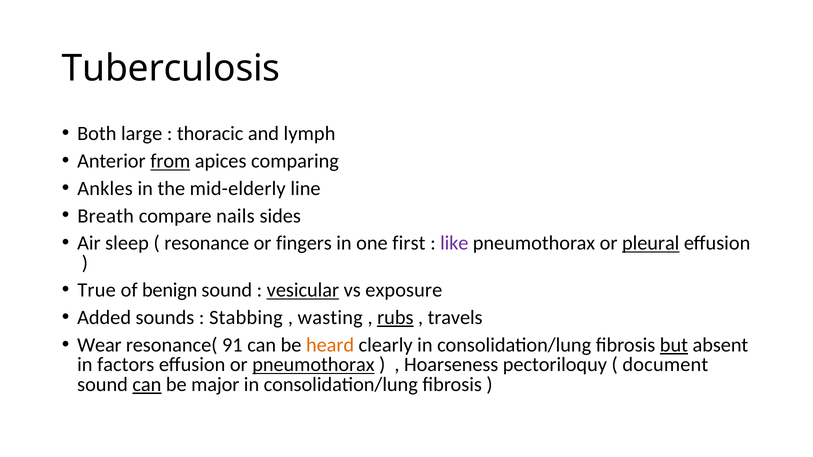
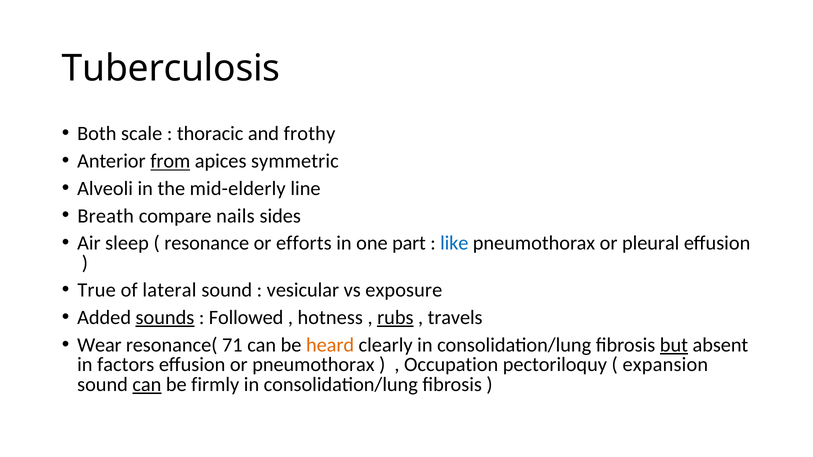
large: large -> scale
lymph: lymph -> frothy
comparing: comparing -> symmetric
Ankles: Ankles -> Alveoli
fingers: fingers -> efforts
first: first -> part
like colour: purple -> blue
pleural underline: present -> none
benign: benign -> lateral
vesicular underline: present -> none
sounds underline: none -> present
Stabbing: Stabbing -> Followed
wasting: wasting -> hotness
91: 91 -> 71
pneumothorax at (313, 365) underline: present -> none
Hoarseness: Hoarseness -> Occupation
document: document -> expansion
major: major -> firmly
